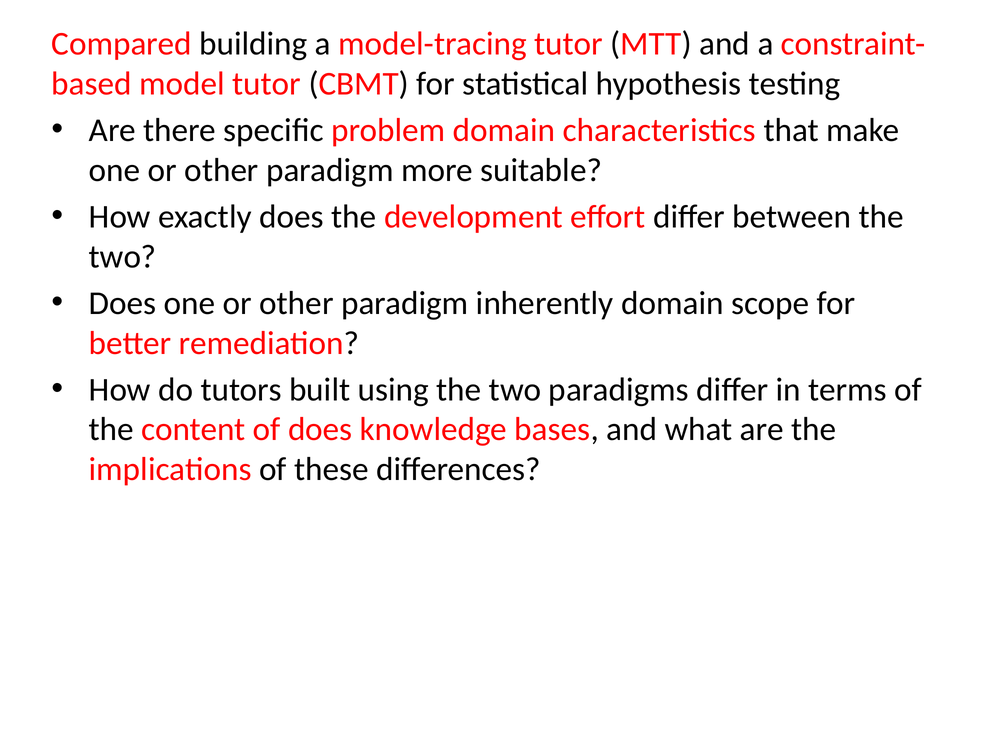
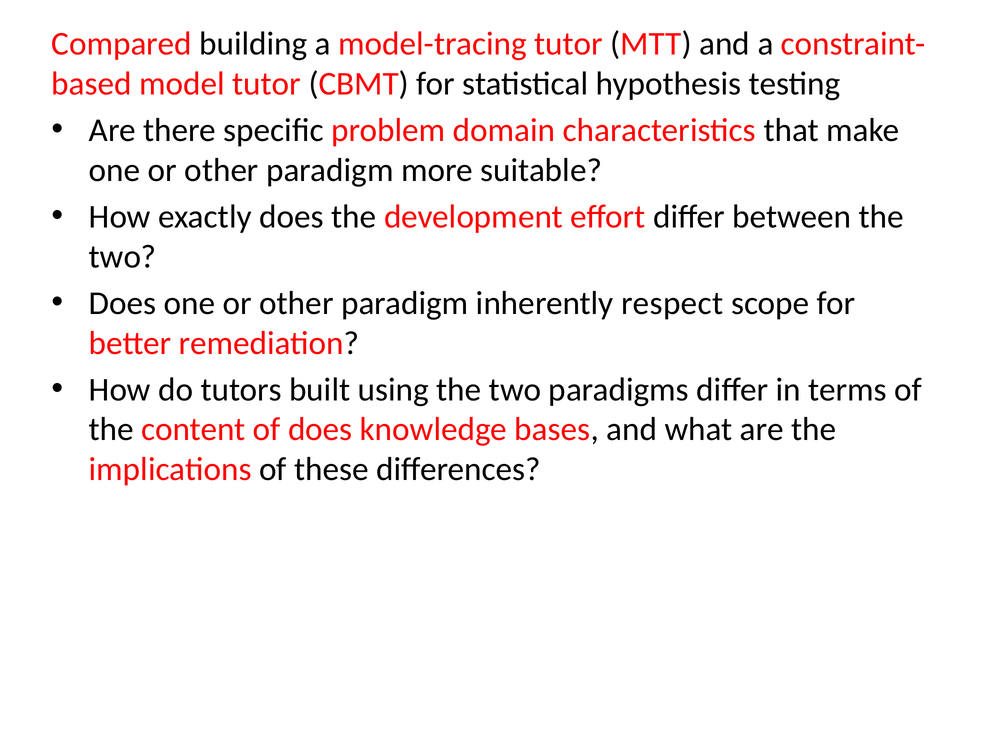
inherently domain: domain -> respect
